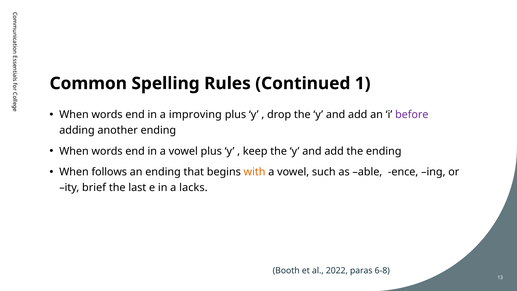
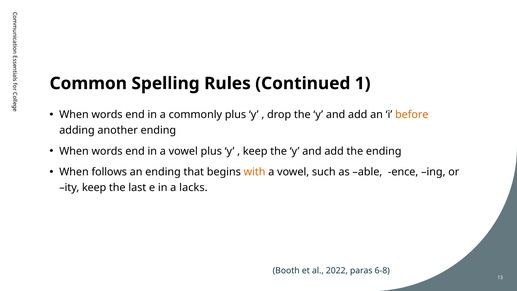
improving: improving -> commonly
before colour: purple -> orange
ity brief: brief -> keep
